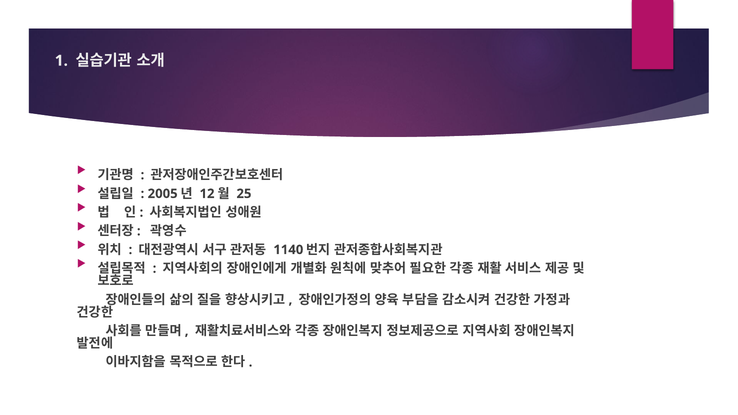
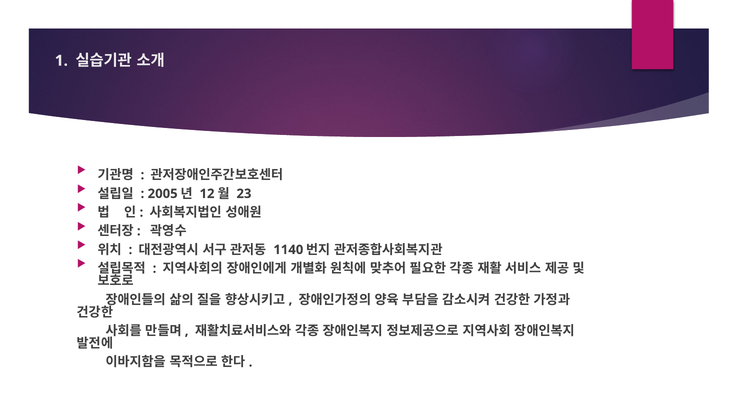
25: 25 -> 23
